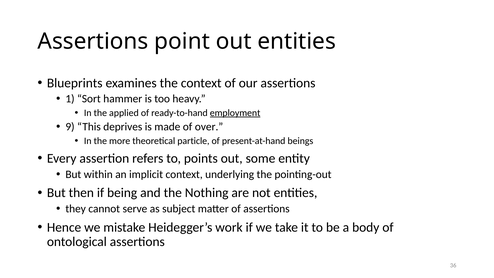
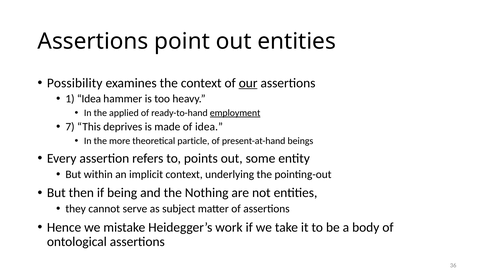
Blueprints: Blueprints -> Possibility
our underline: none -> present
1 Sort: Sort -> Idea
9: 9 -> 7
of over: over -> idea
